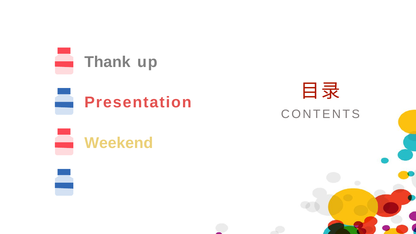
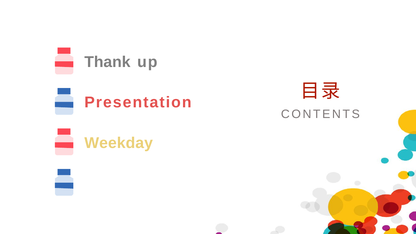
Weekend: Weekend -> Weekday
